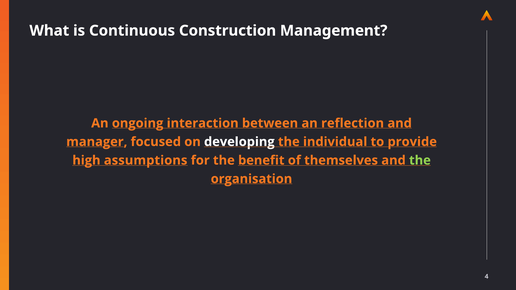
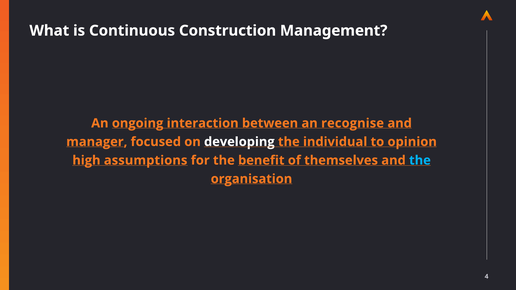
reflection: reflection -> recognise
provide: provide -> opinion
the at (420, 160) colour: light green -> light blue
